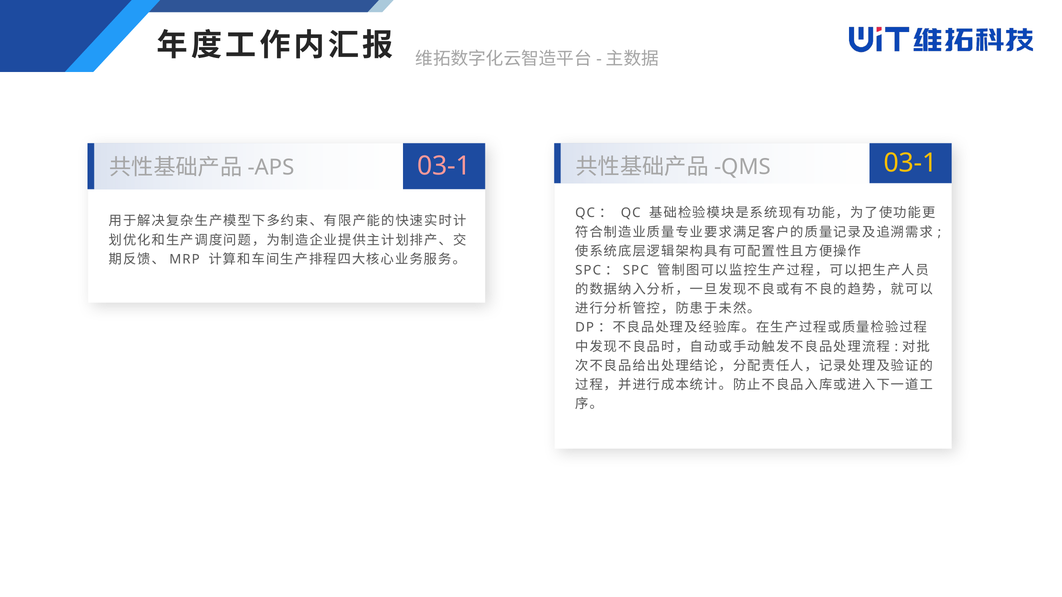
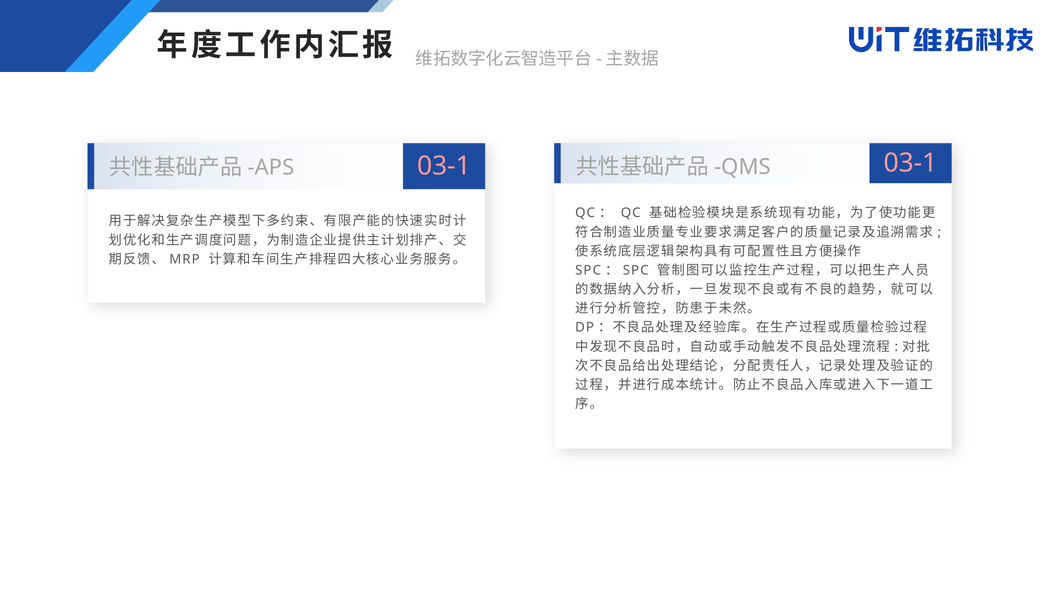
03-1 at (911, 163) colour: yellow -> pink
